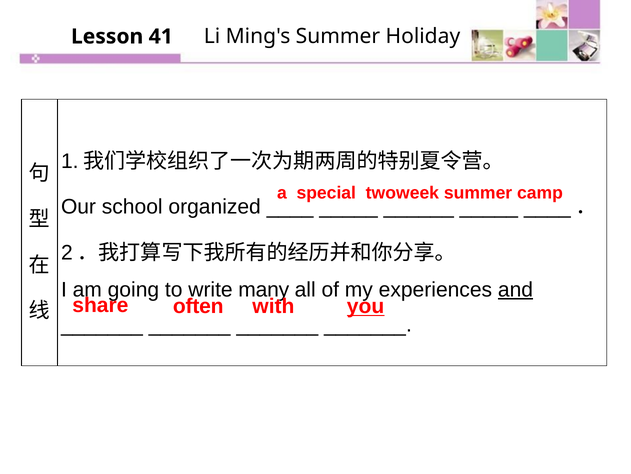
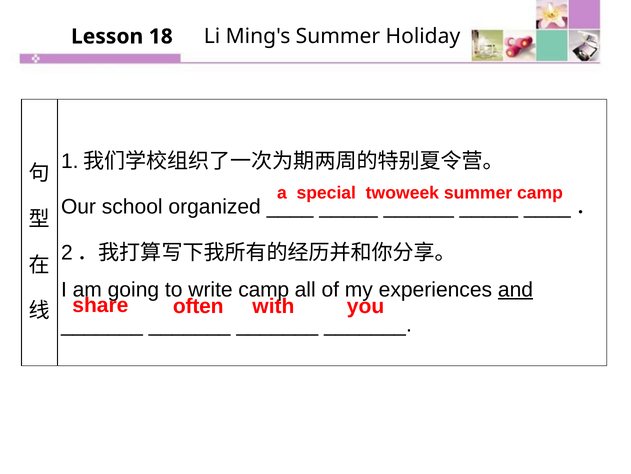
41: 41 -> 18
write many: many -> camp
you underline: present -> none
